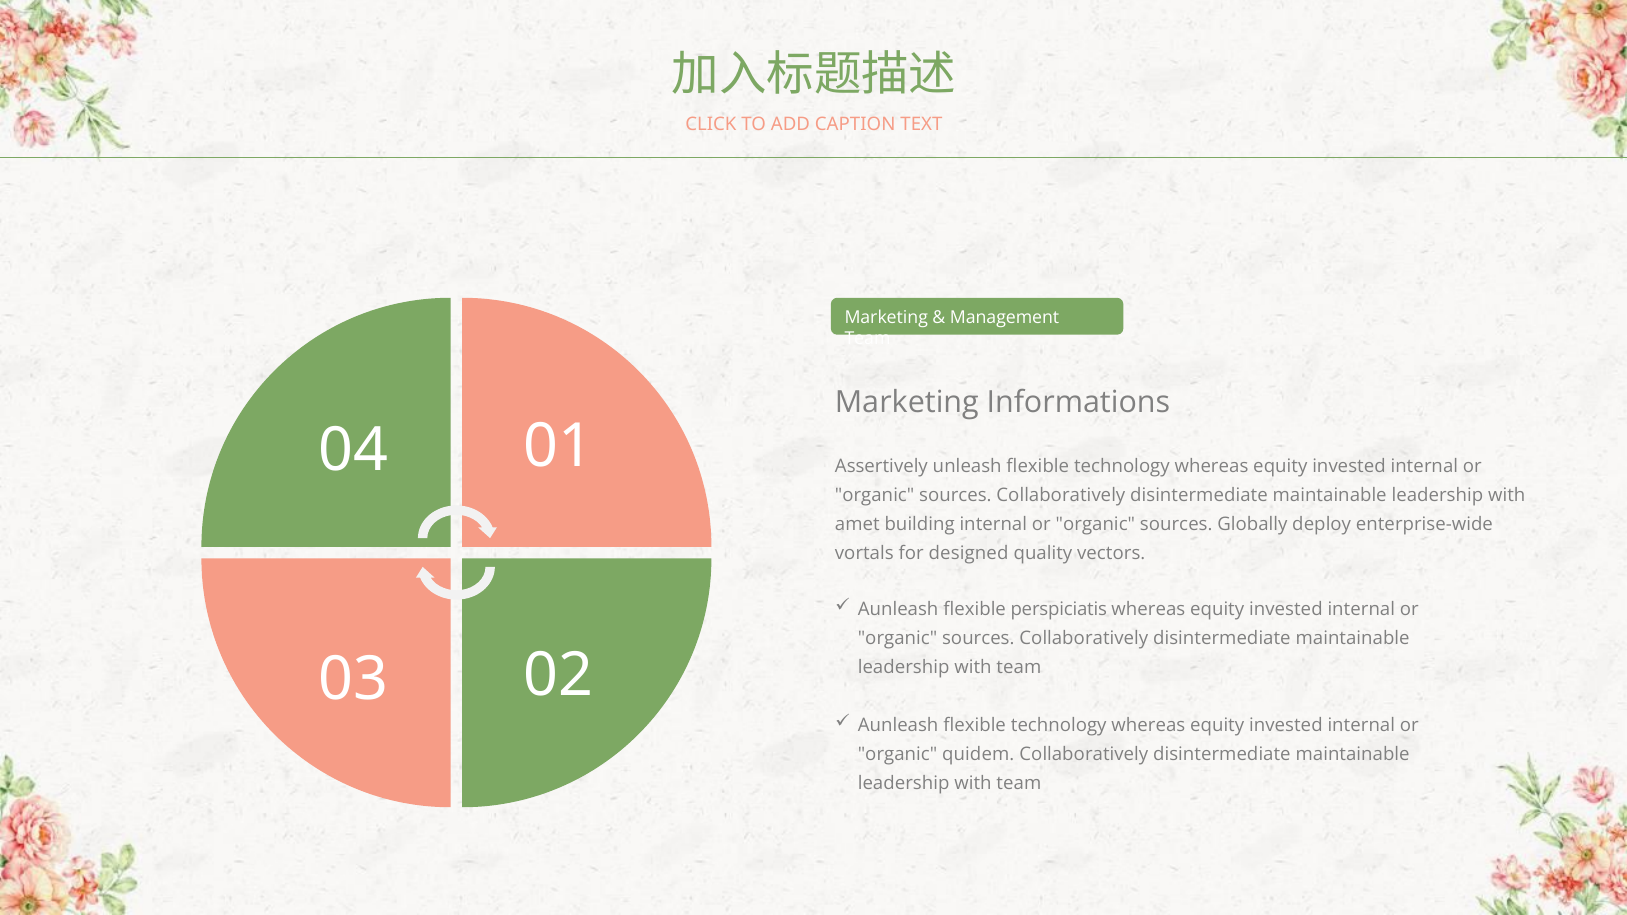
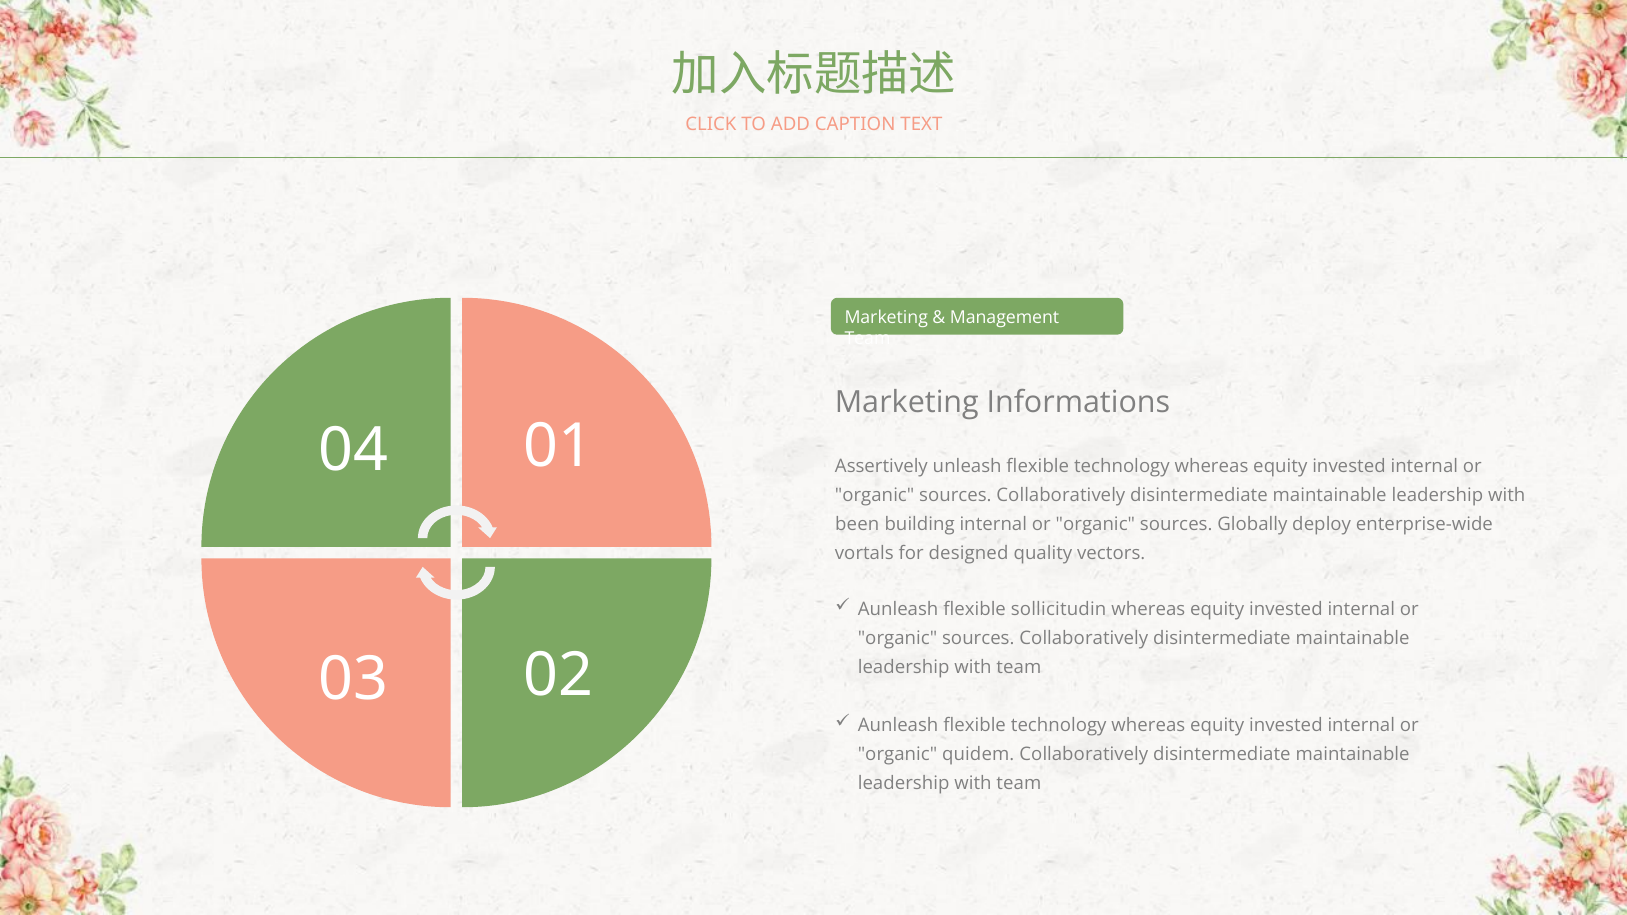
amet: amet -> been
perspiciatis: perspiciatis -> sollicitudin
